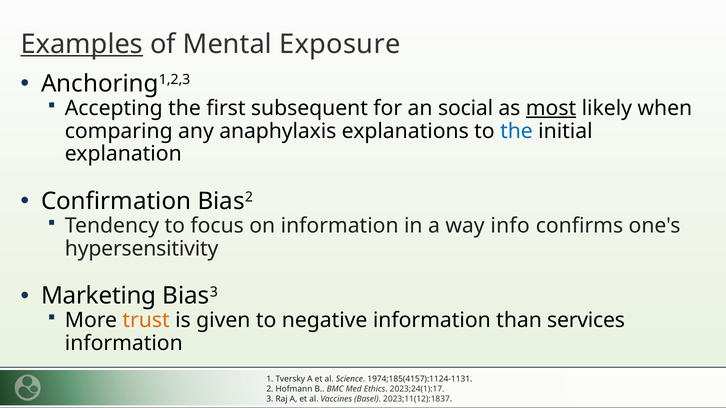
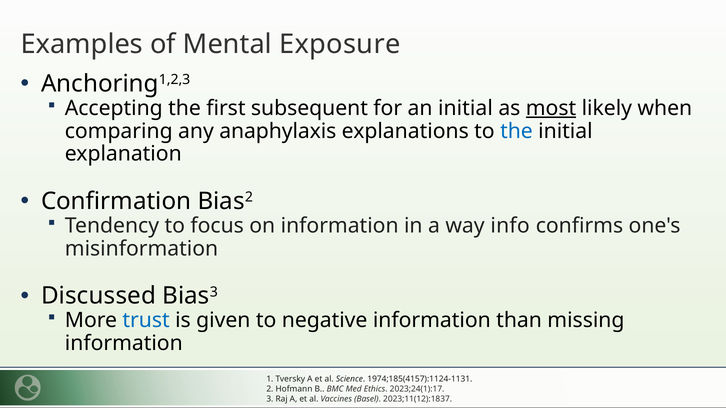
Examples underline: present -> none
an social: social -> initial
hypersensitivity: hypersensitivity -> misinformation
Marketing: Marketing -> Discussed
trust colour: orange -> blue
services: services -> missing
